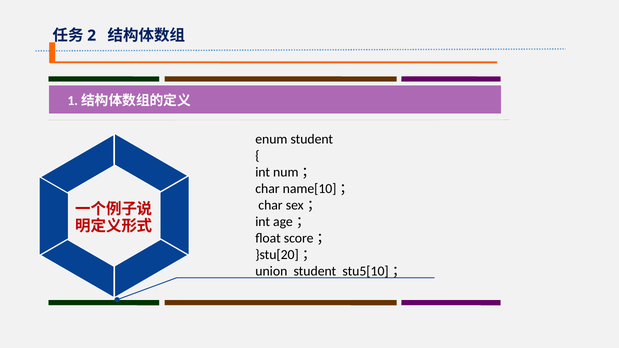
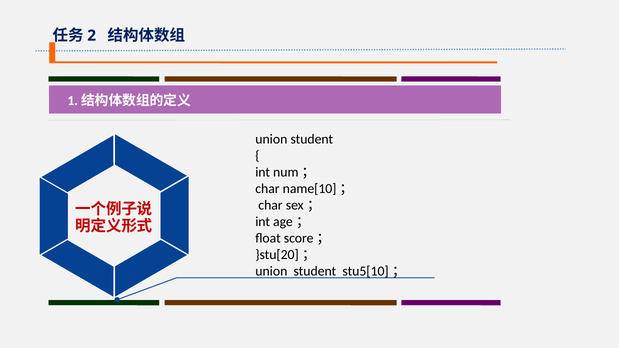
enum at (271, 139): enum -> union
